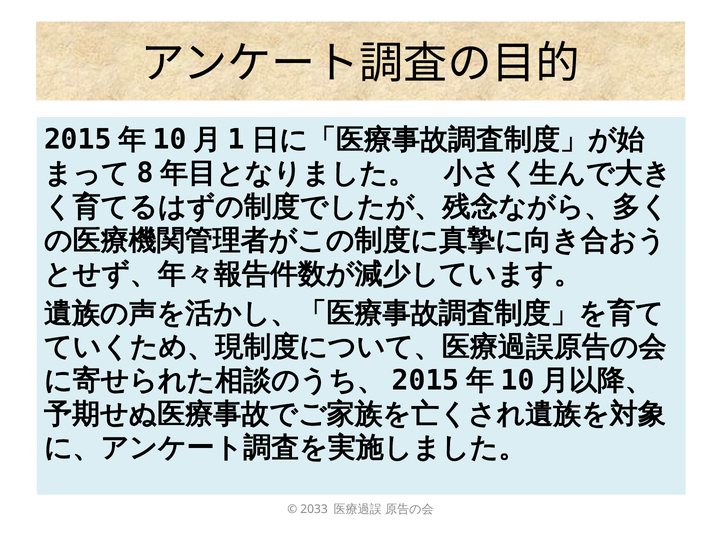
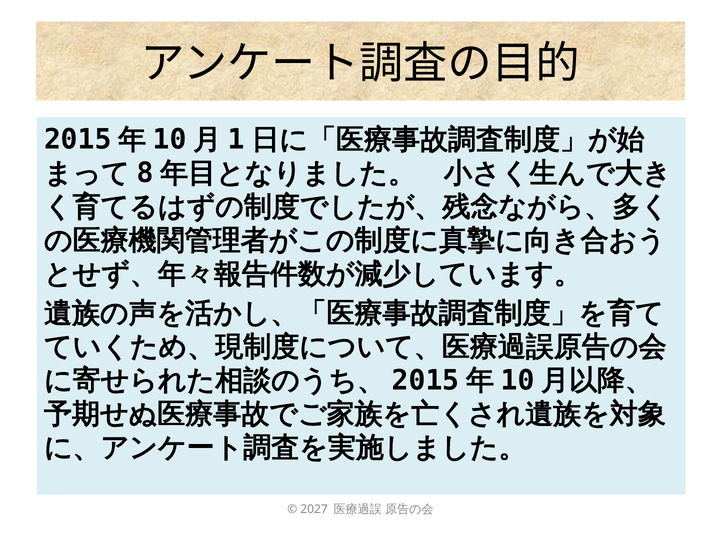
2033: 2033 -> 2027
